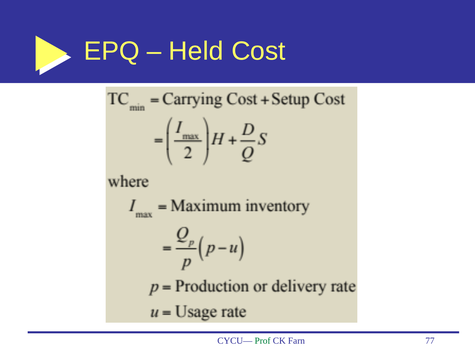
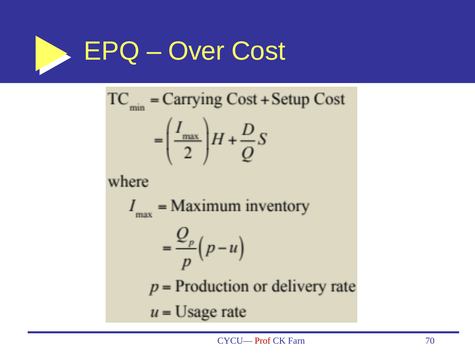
Held: Held -> Over
Prof colour: green -> red
77: 77 -> 70
